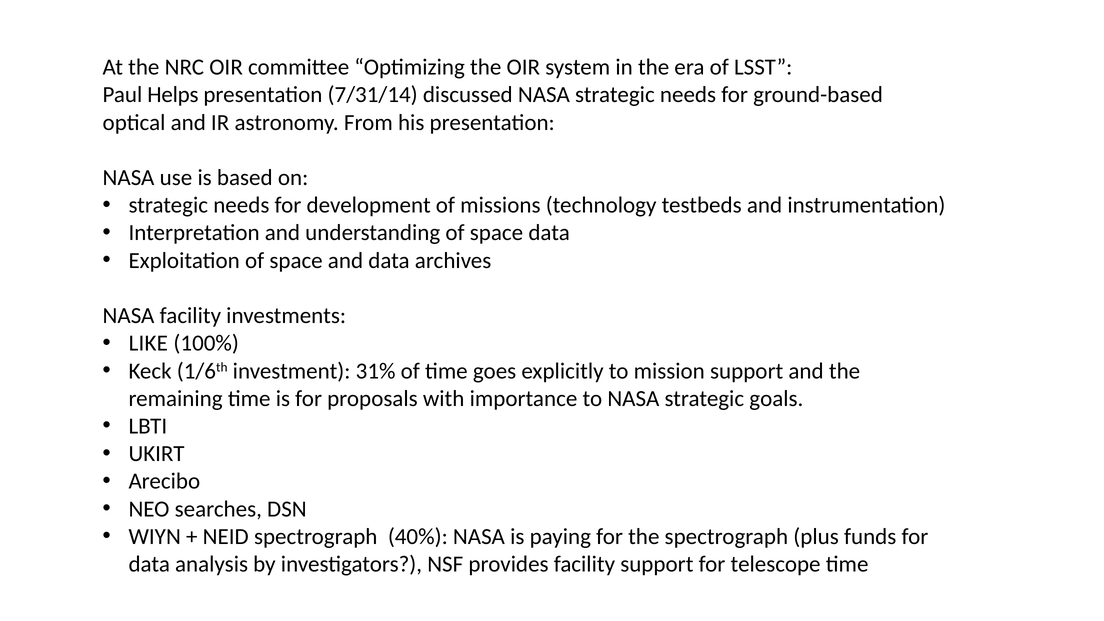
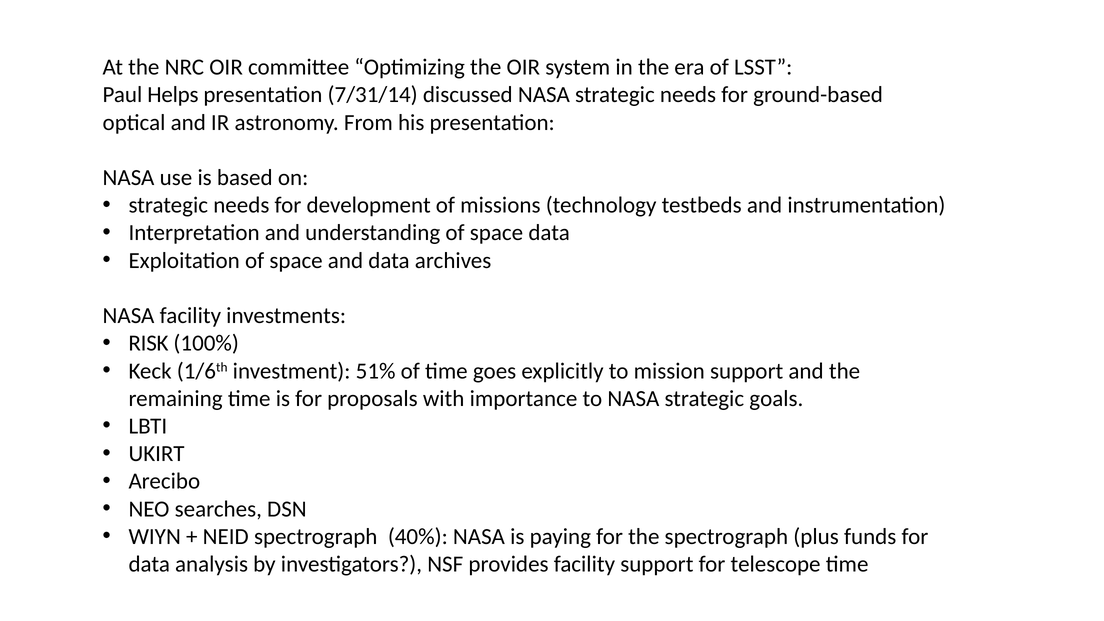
LIKE: LIKE -> RISK
31%: 31% -> 51%
